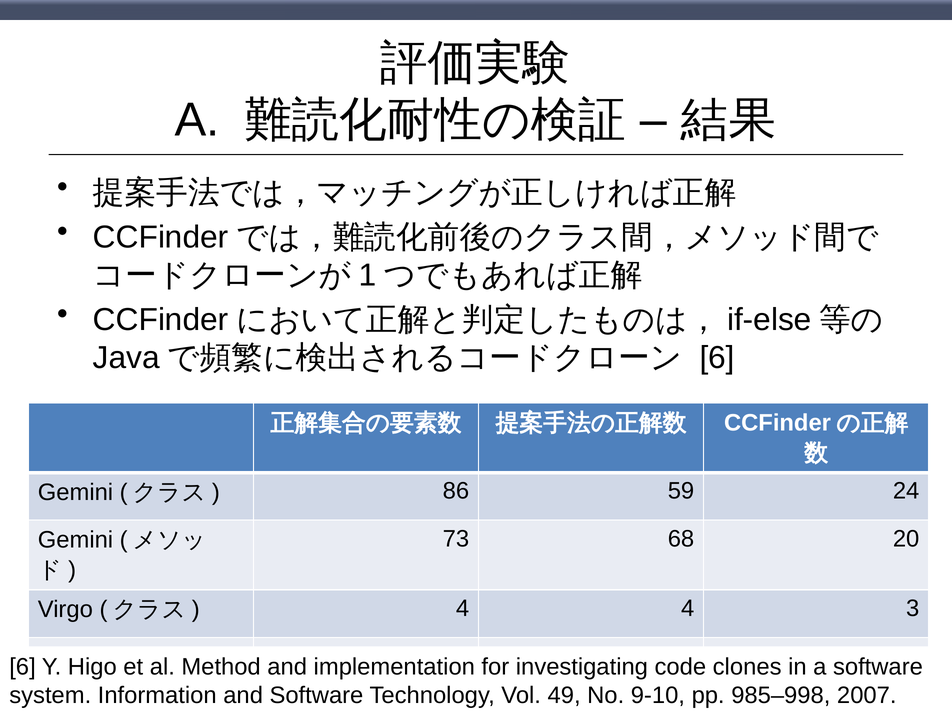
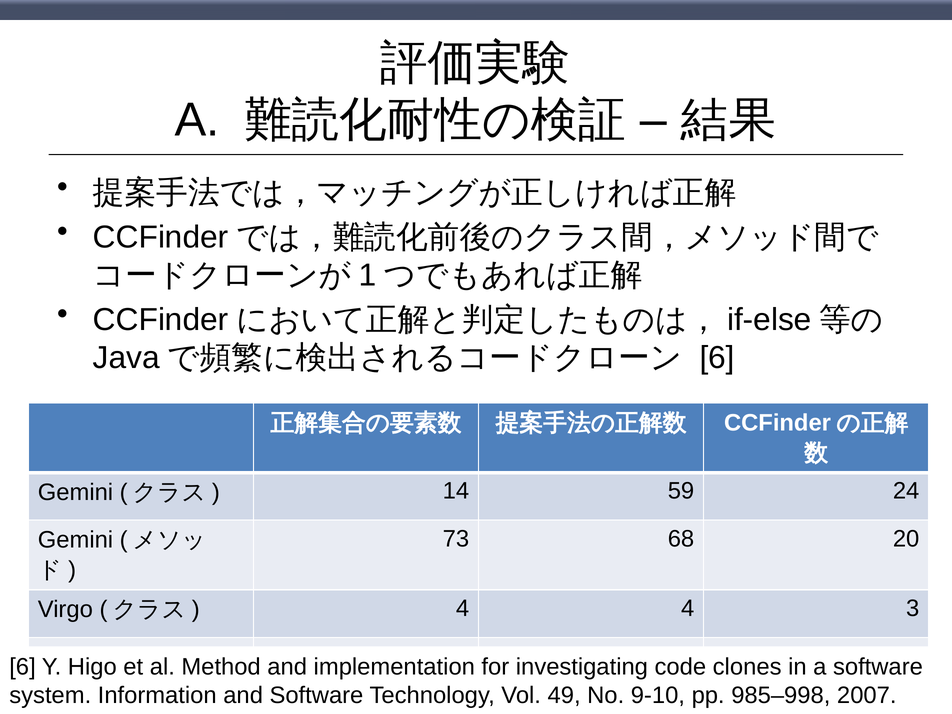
86: 86 -> 14
